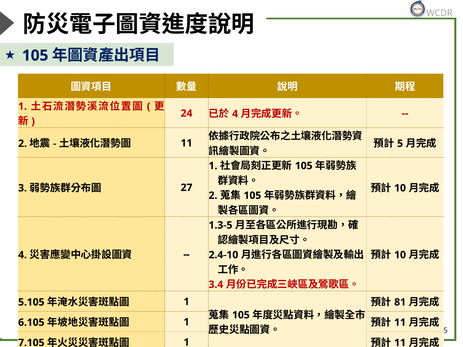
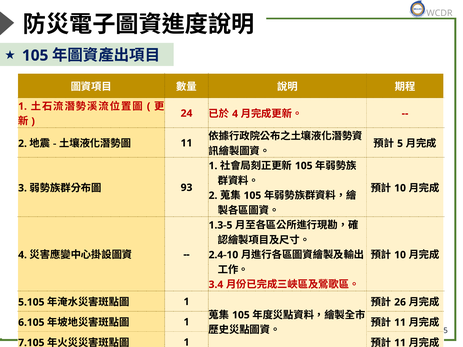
27: 27 -> 93
81: 81 -> 26
